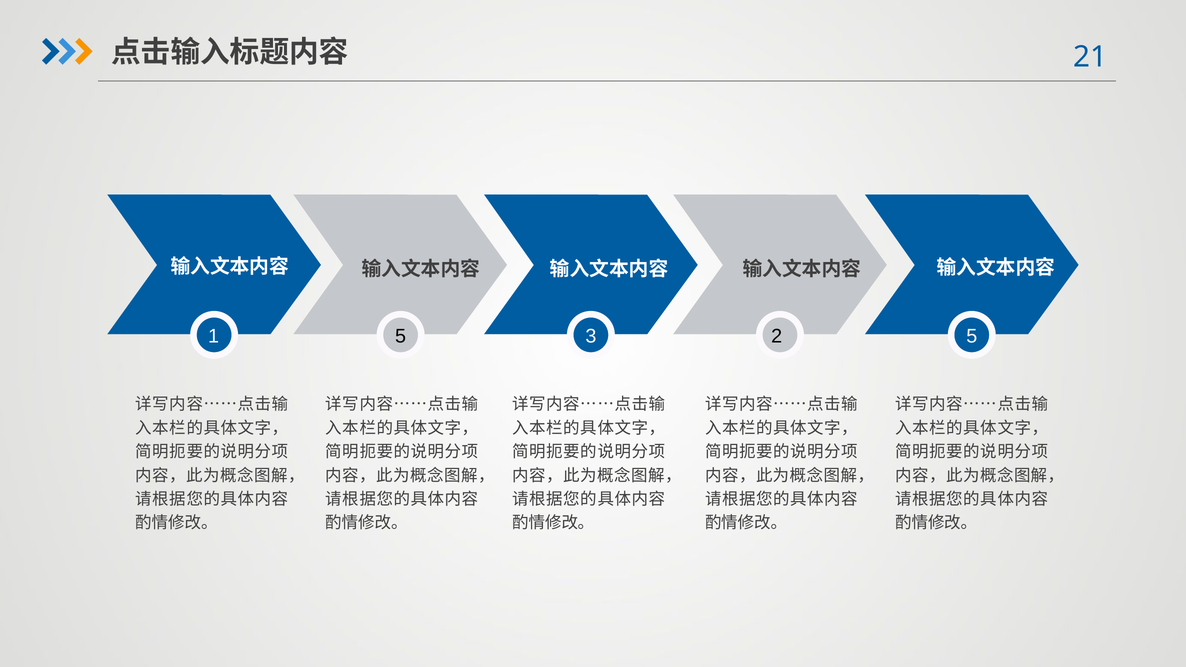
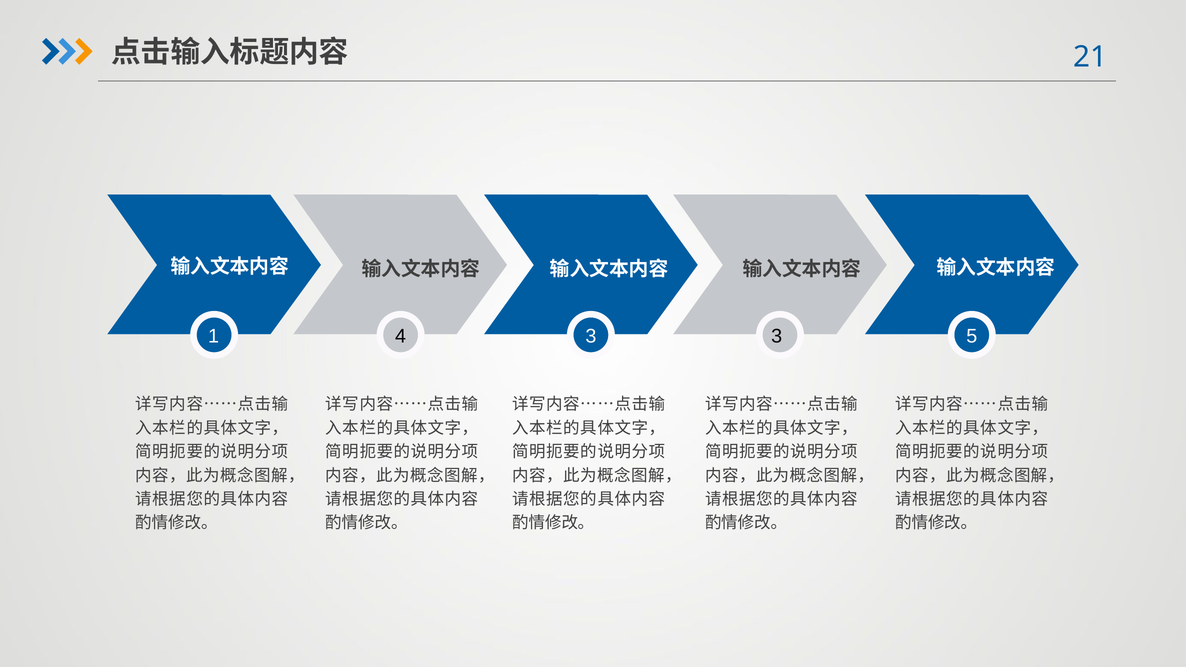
1 5: 5 -> 4
3 2: 2 -> 3
